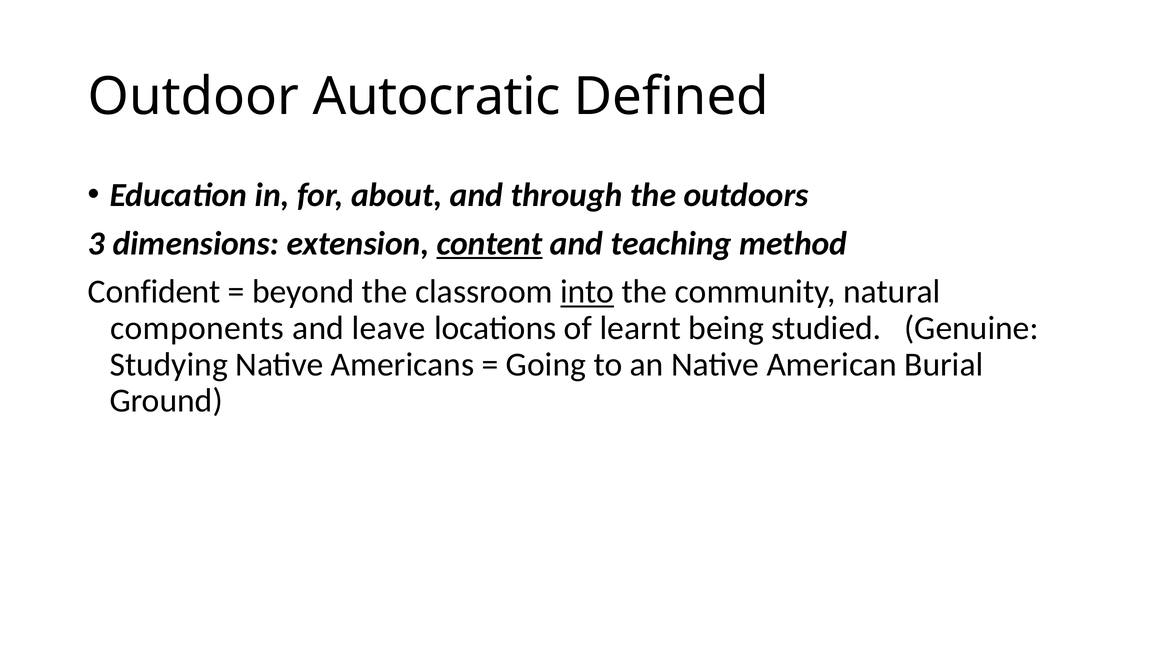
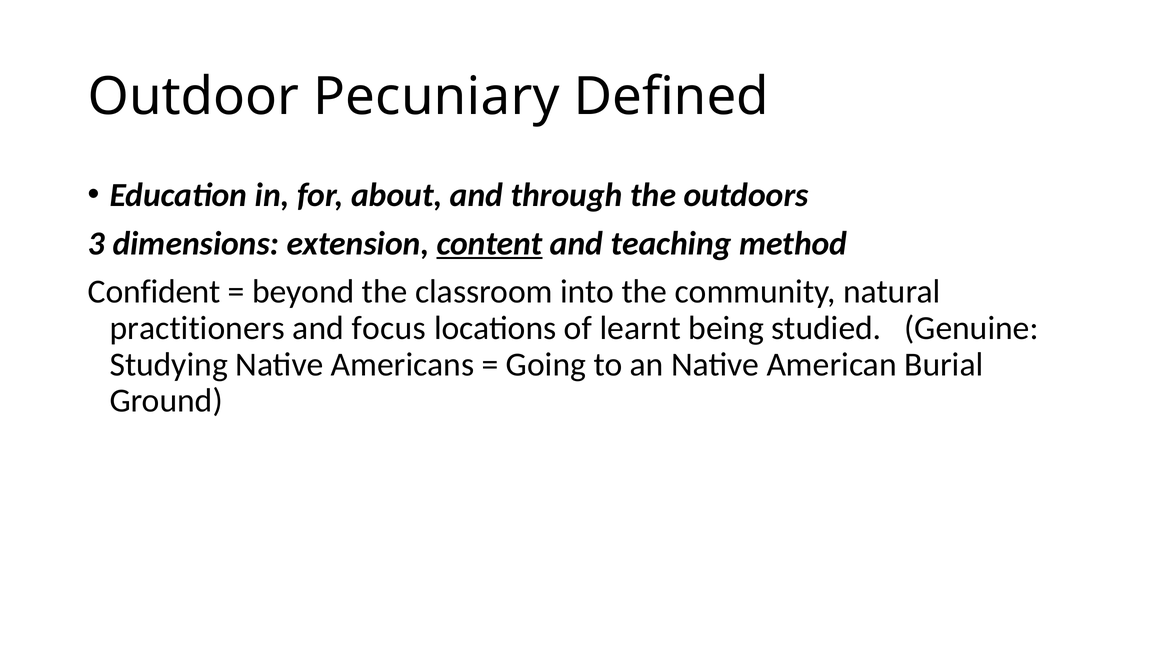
Autocratic: Autocratic -> Pecuniary
into underline: present -> none
components: components -> practitioners
leave: leave -> focus
